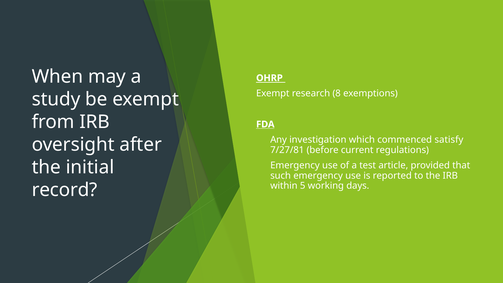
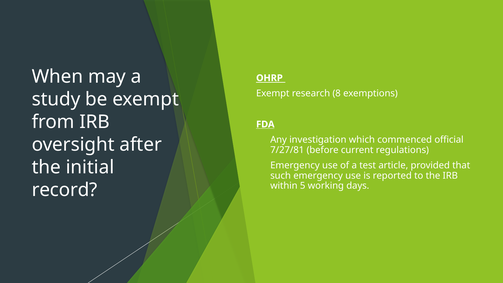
satisfy: satisfy -> official
